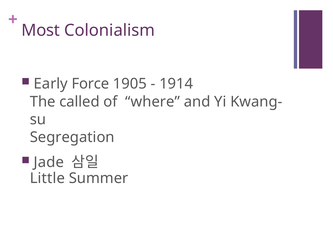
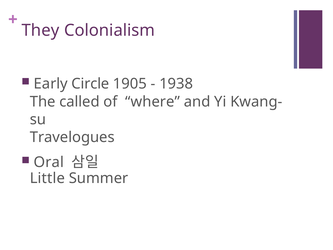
Most: Most -> They
Force: Force -> Circle
1914: 1914 -> 1938
Segregation: Segregation -> Travelogues
Jade: Jade -> Oral
